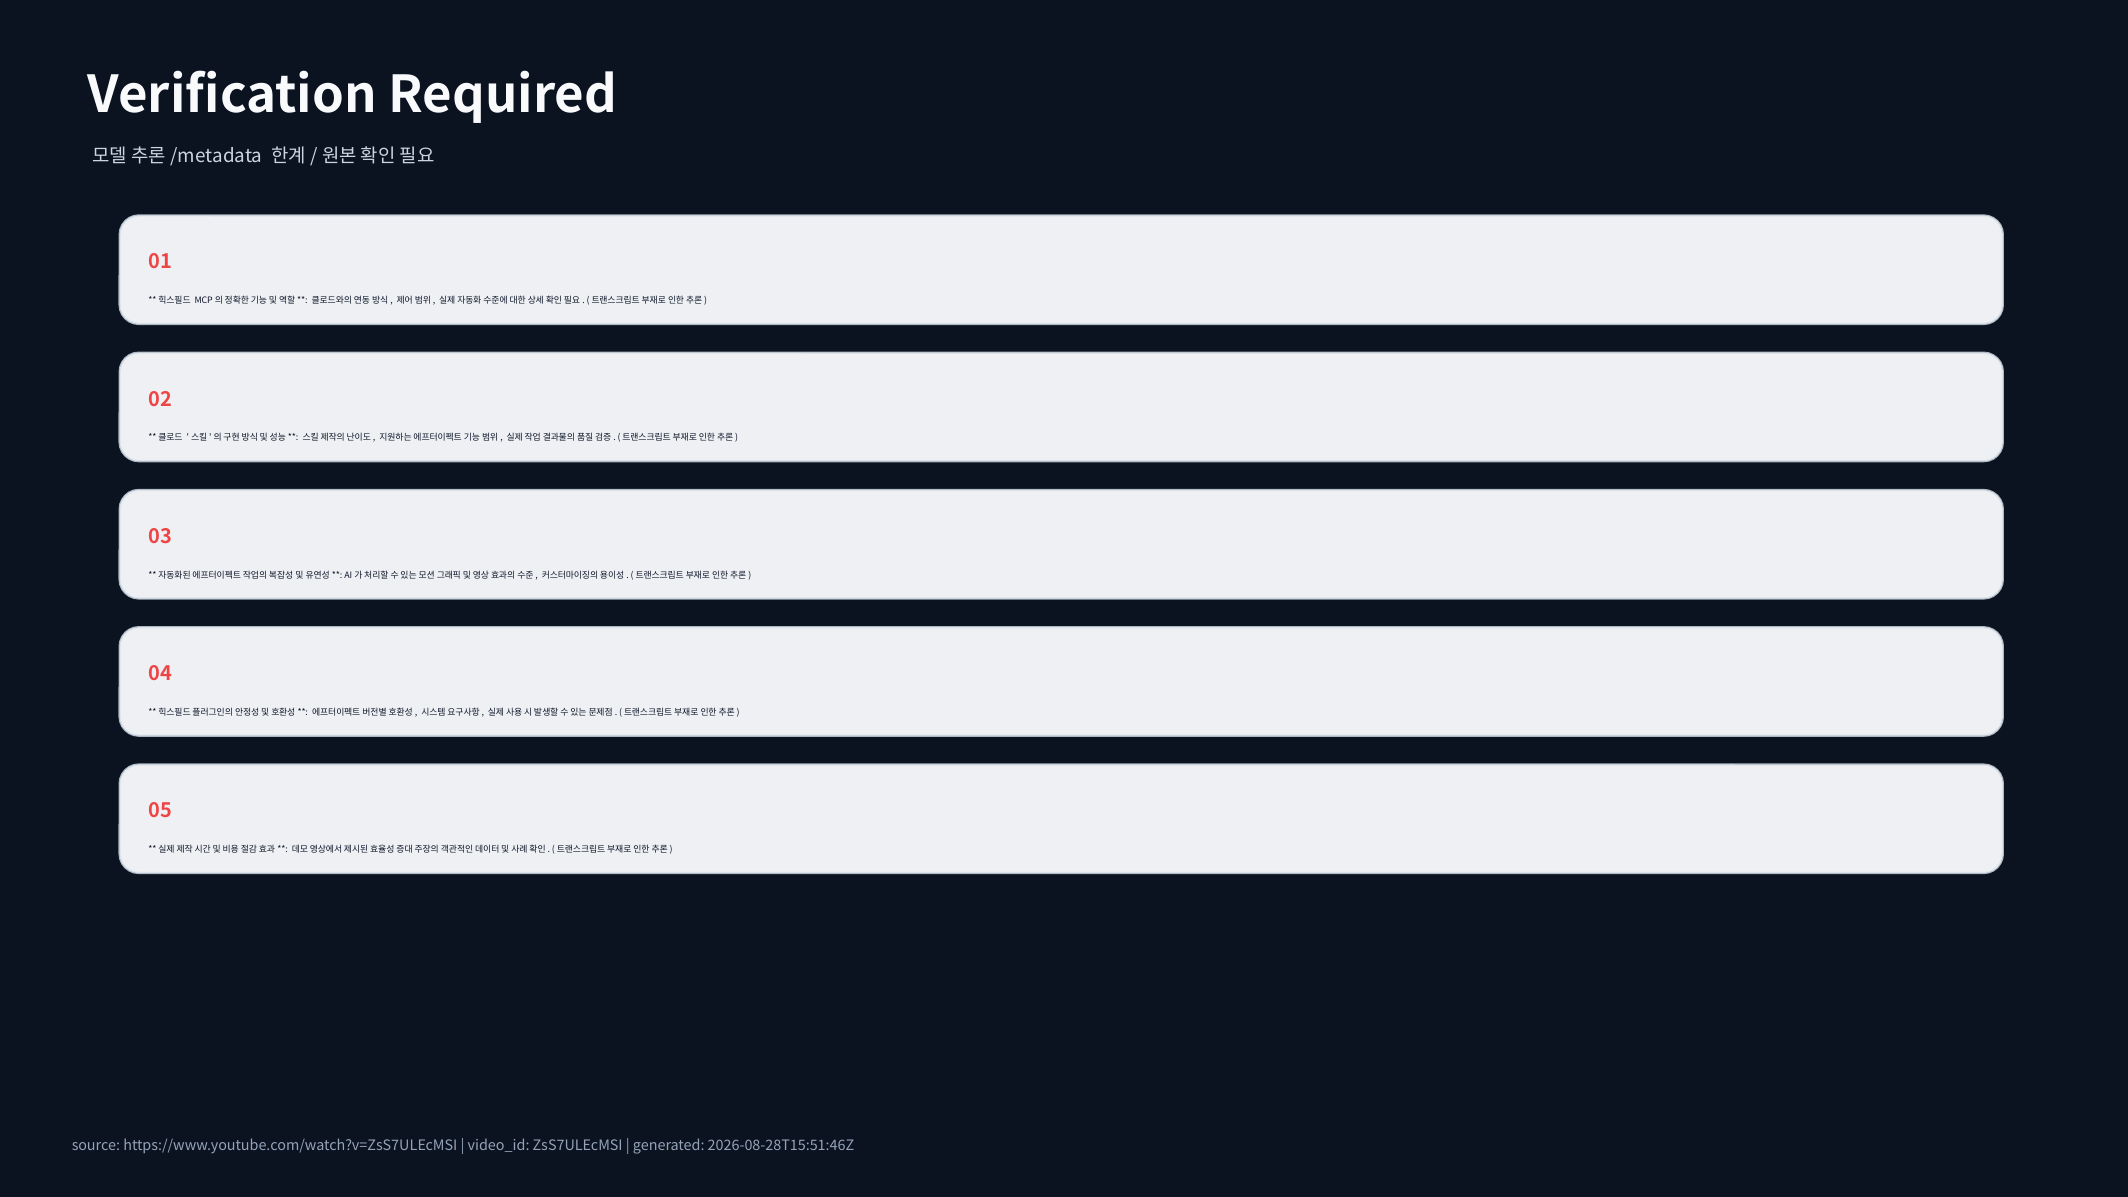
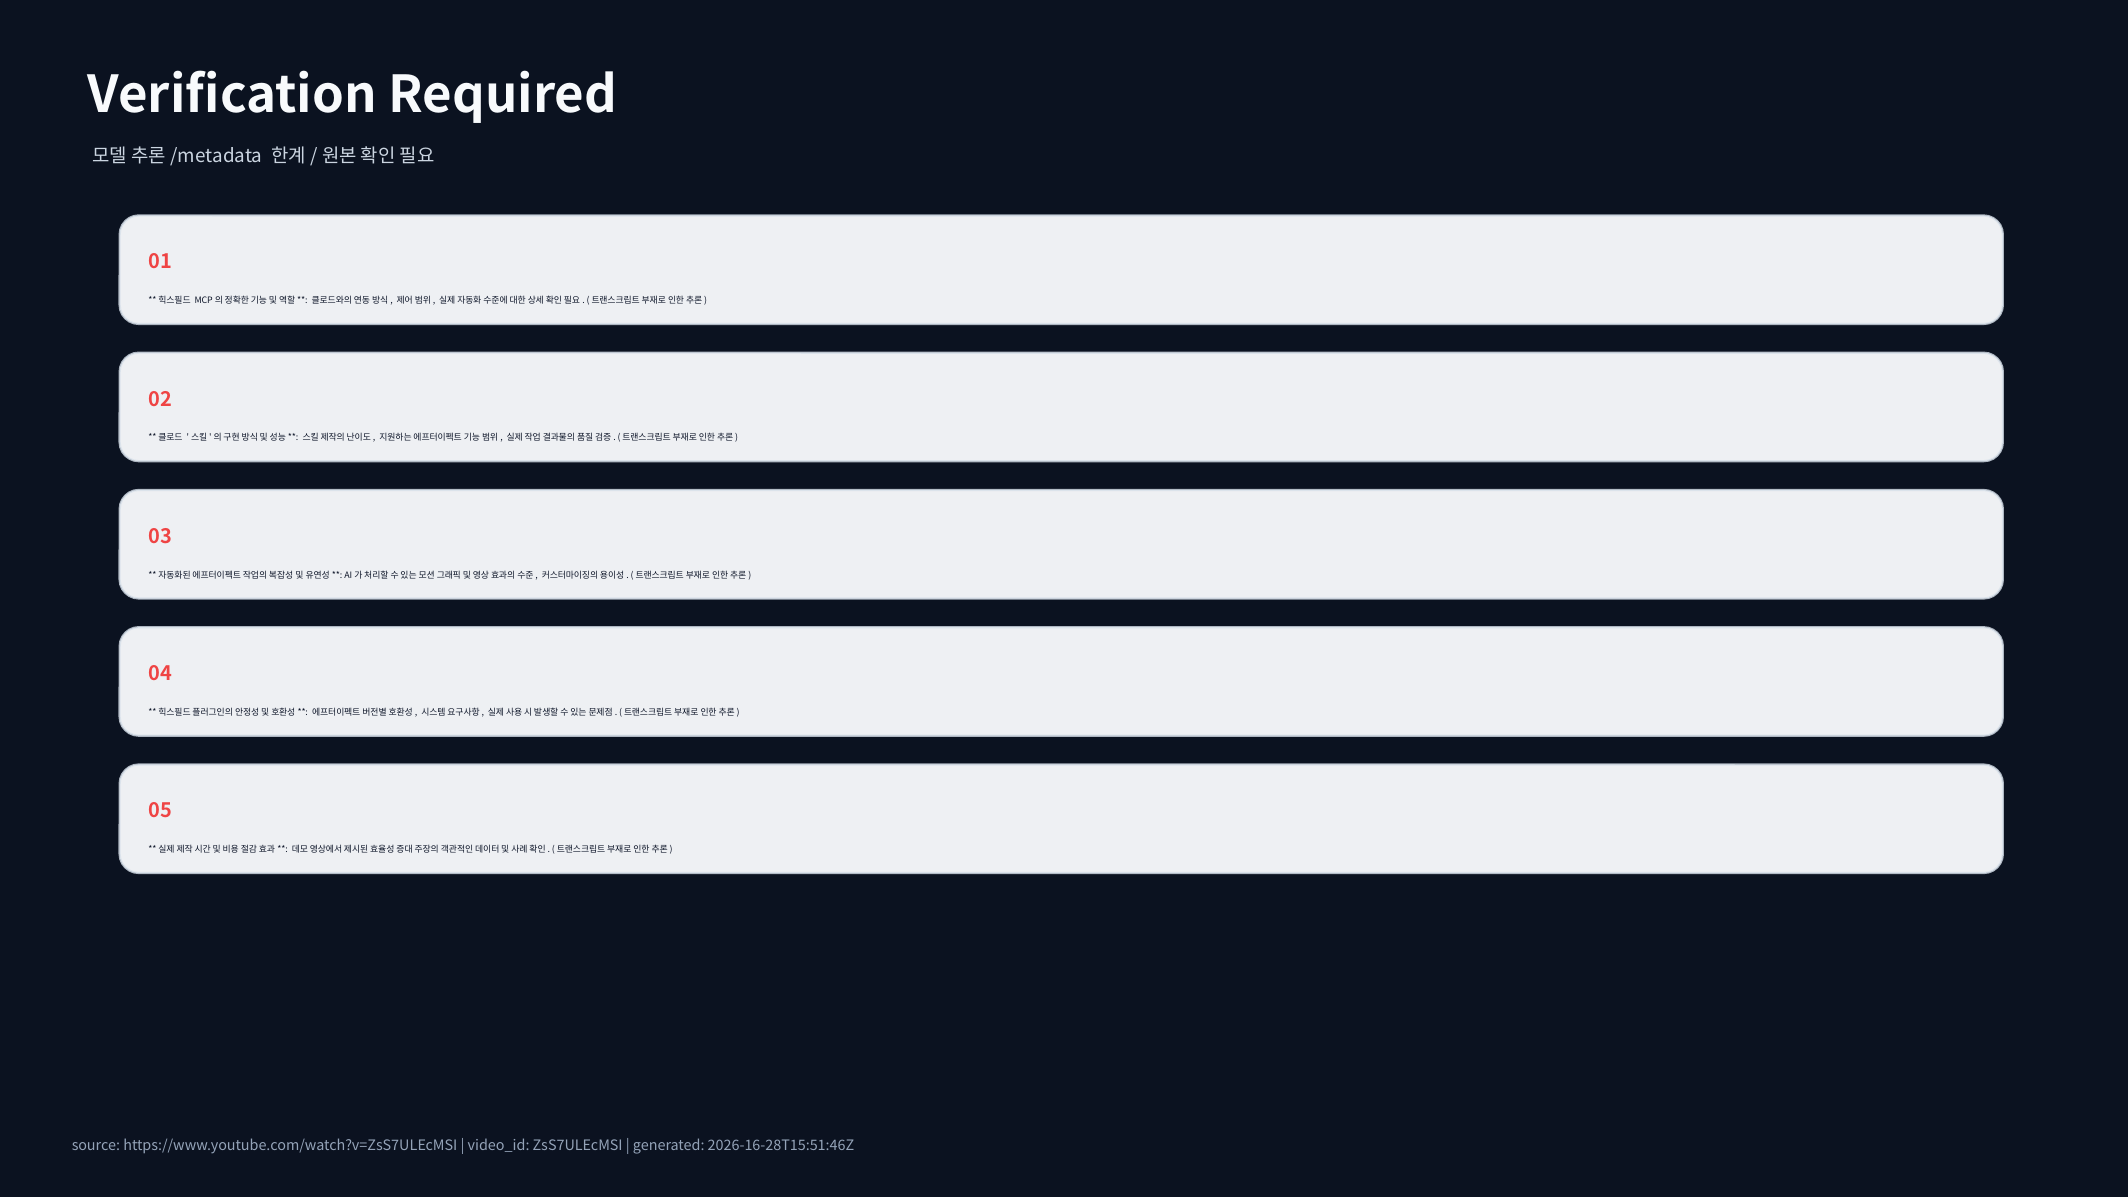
2026-08-28T15:51:46Z: 2026-08-28T15:51:46Z -> 2026-16-28T15:51:46Z
